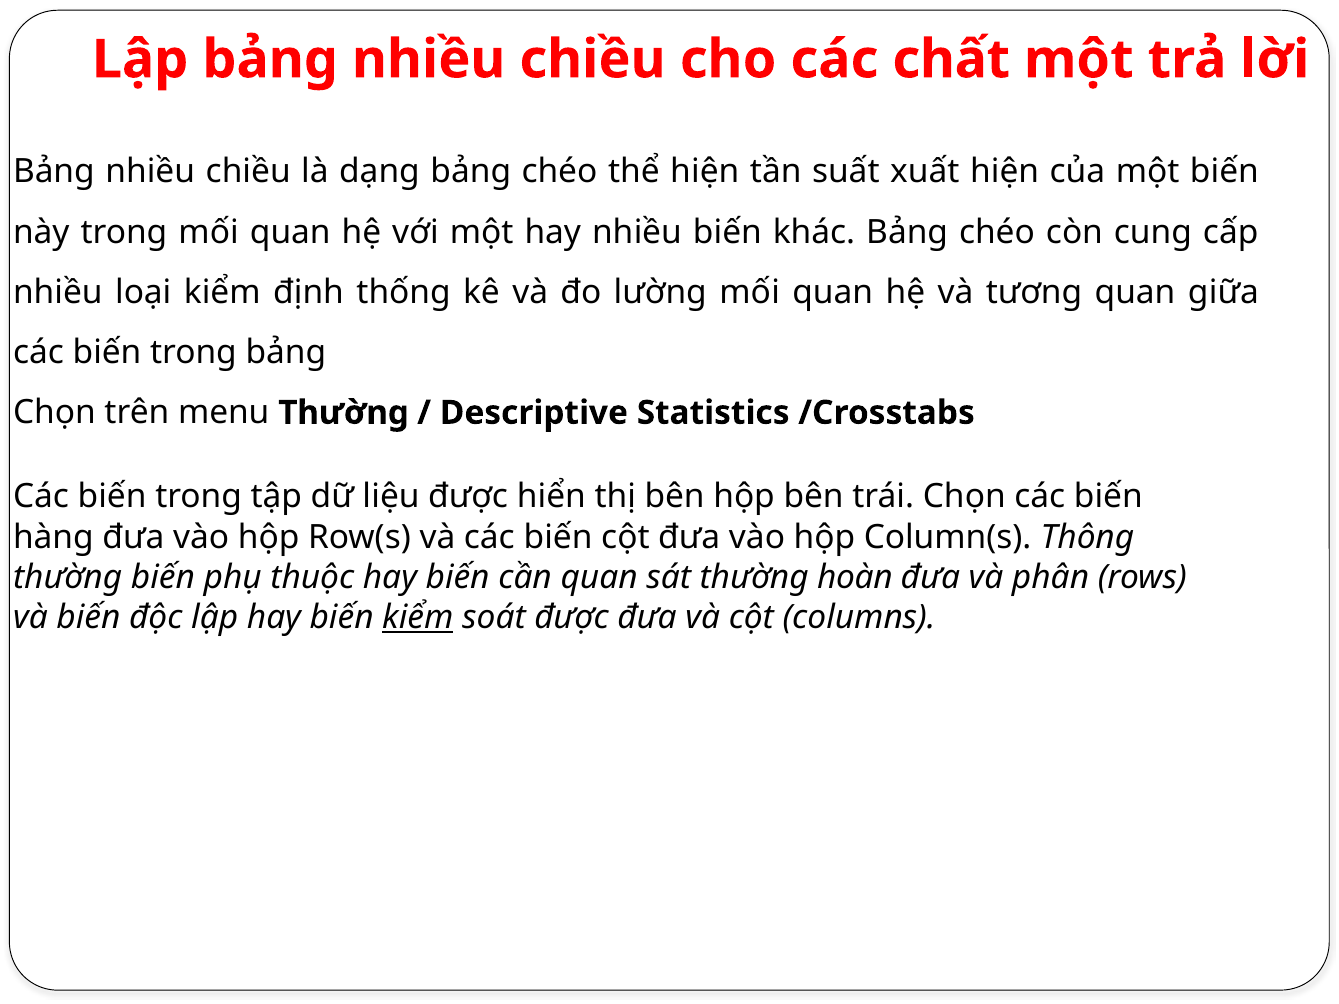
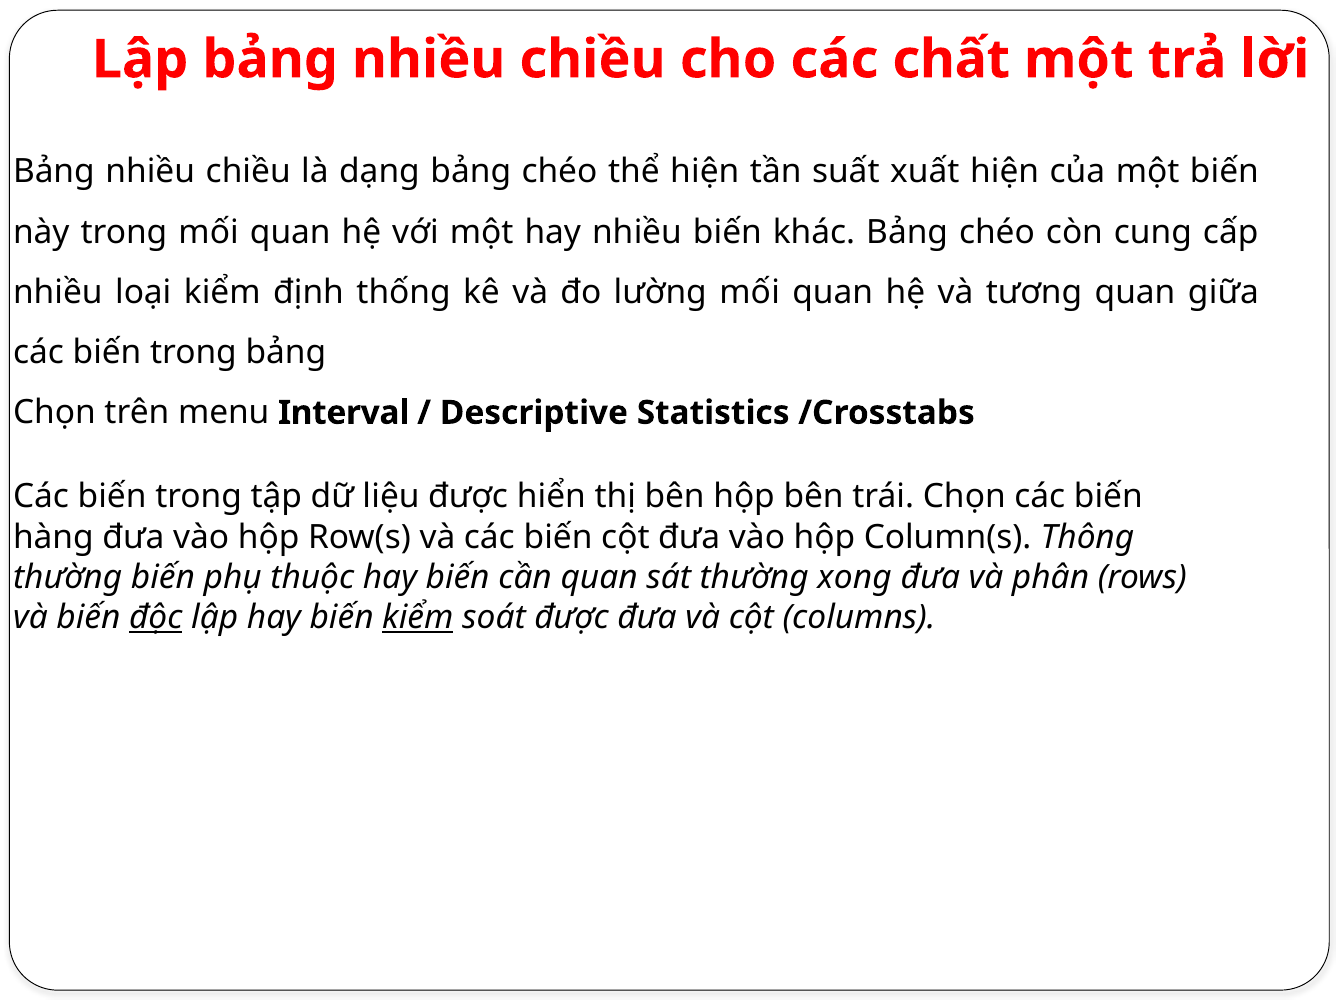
menu Thường: Thường -> Interval
hoàn: hoàn -> xong
độc underline: none -> present
